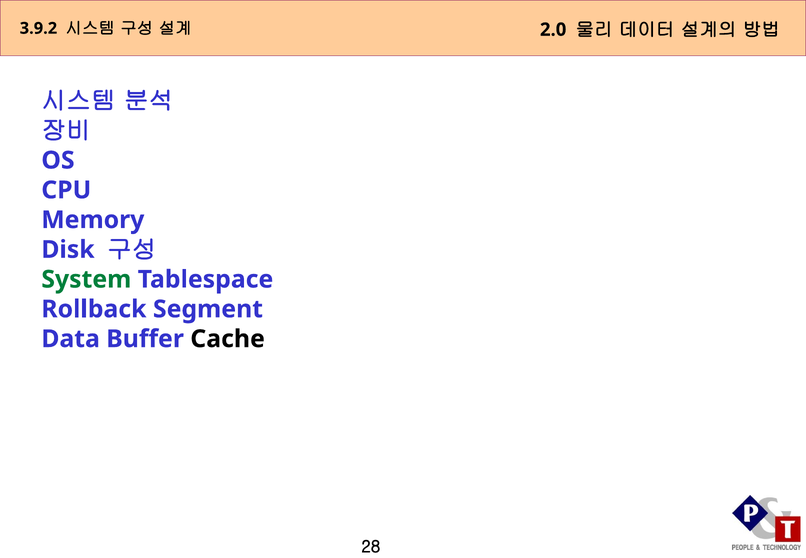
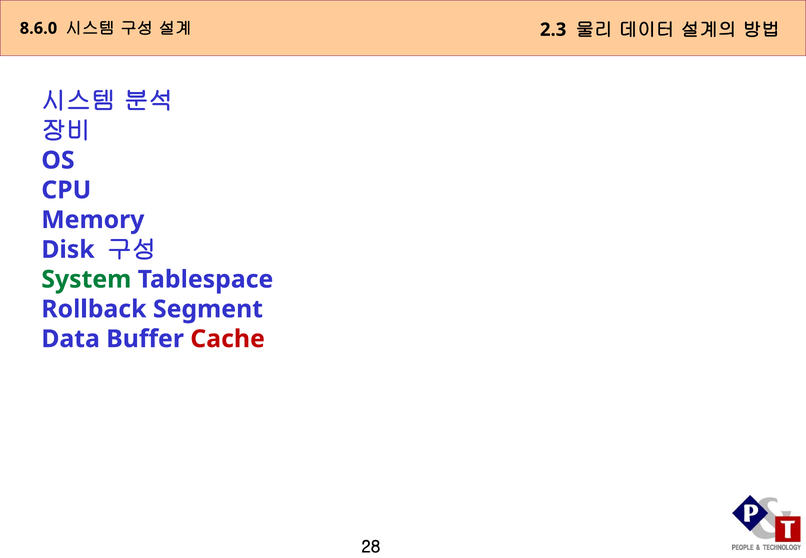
3.9.2: 3.9.2 -> 8.6.0
2.0: 2.0 -> 2.3
Cache colour: black -> red
